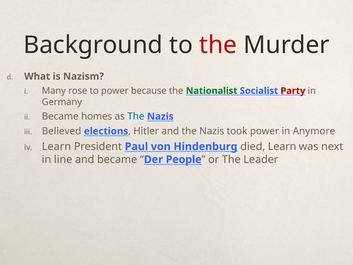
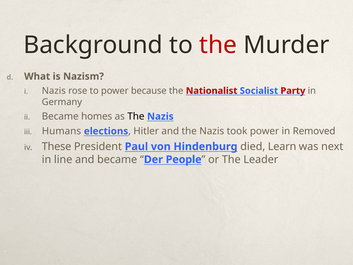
Many at (54, 91): Many -> Nazis
Nationalist colour: green -> red
The at (136, 116) colour: blue -> black
Believed: Believed -> Humans
Anymore: Anymore -> Removed
Learn at (56, 146): Learn -> These
